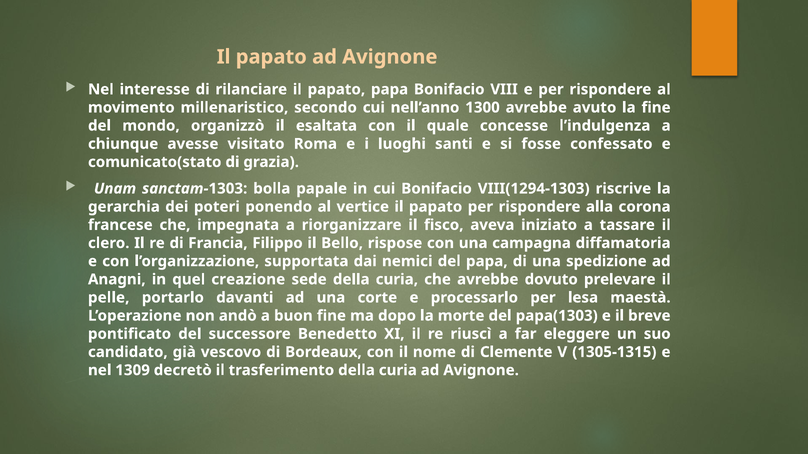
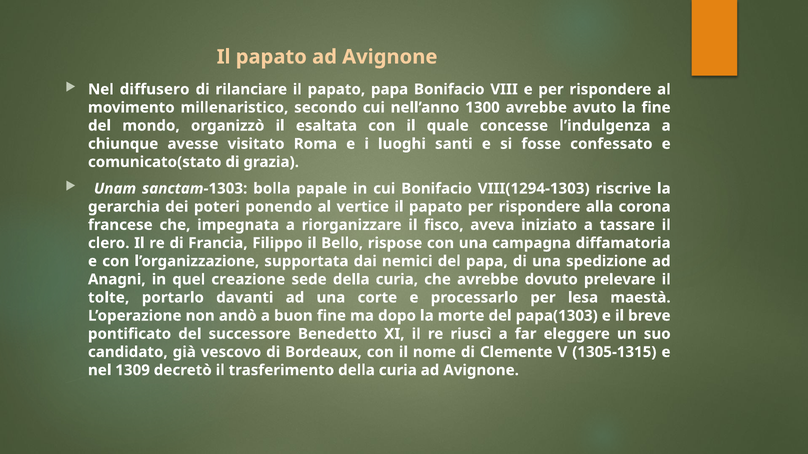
interesse: interesse -> diffusero
pelle: pelle -> tolte
